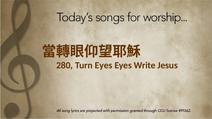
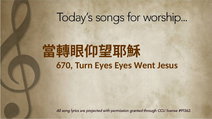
280: 280 -> 670
Write: Write -> Went
